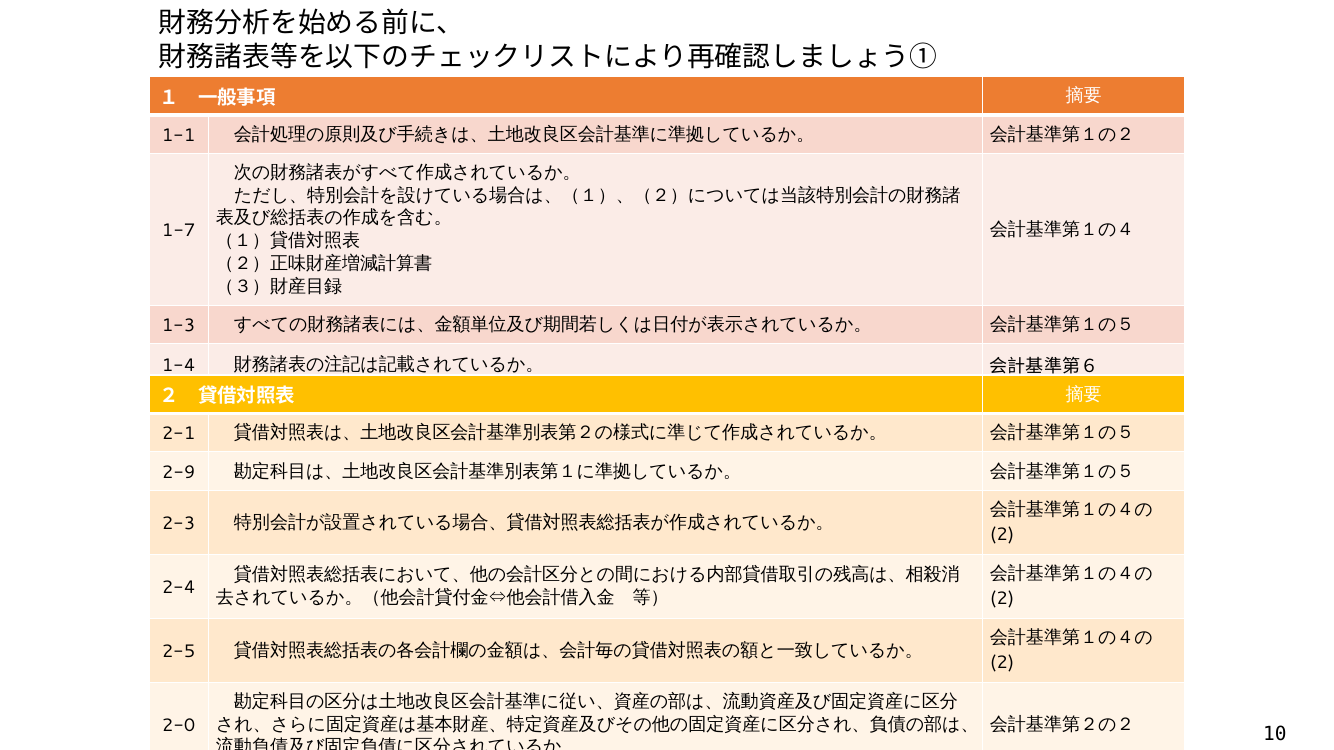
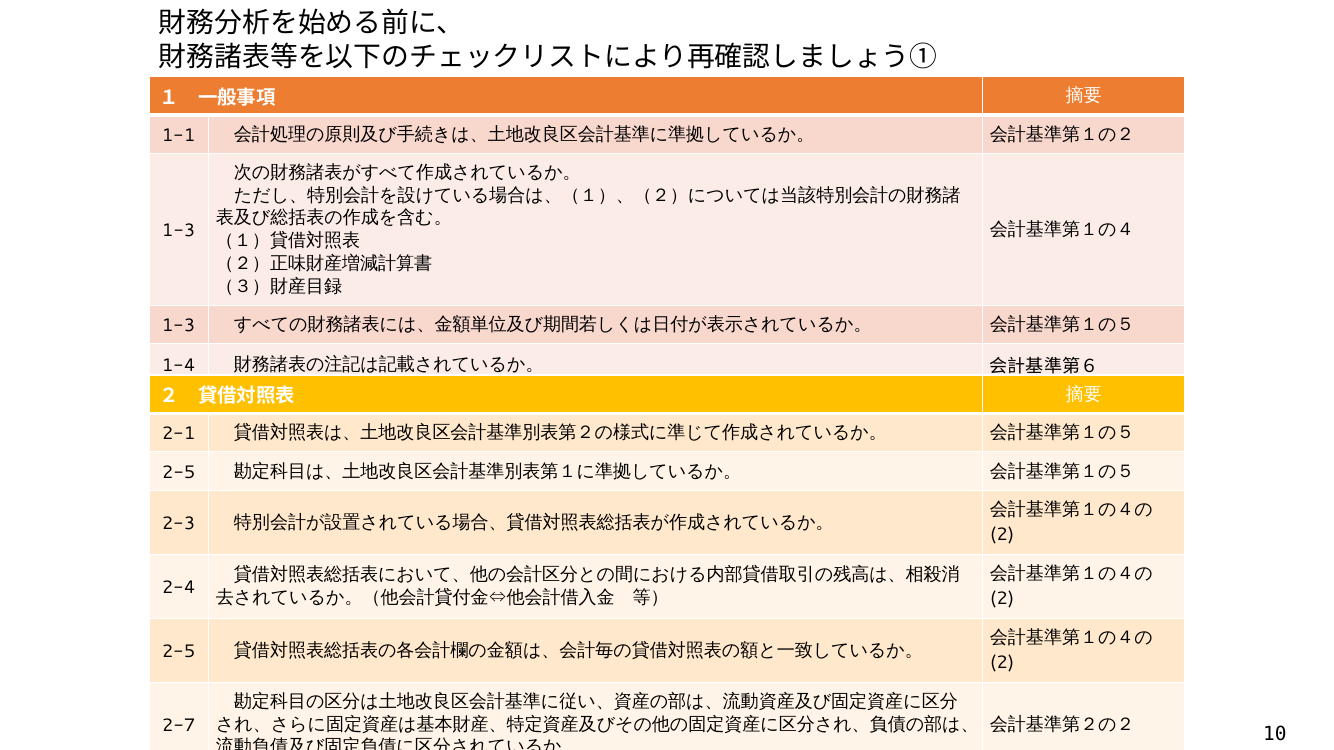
1-7 at (179, 231): 1-7 -> 1-3
2-9 at (179, 473): 2-9 -> 2-5
2-0 at (179, 726): 2-0 -> 2-7
